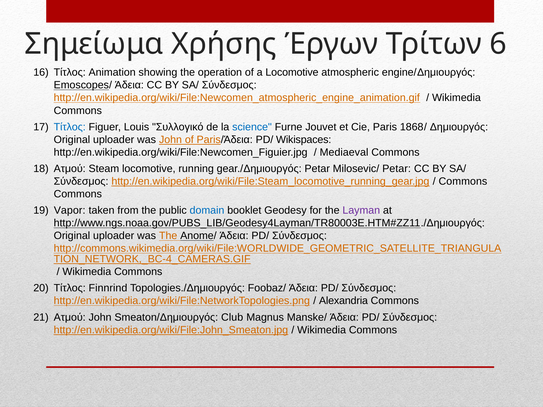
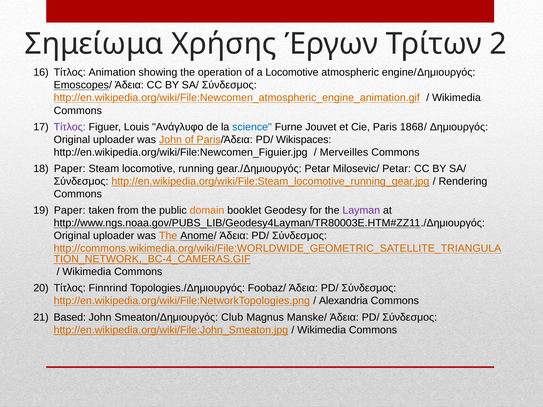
6: 6 -> 2
Τίτλος at (70, 127) colour: blue -> purple
Συλλογικό: Συλλογικό -> Ανάγλυφο
Mediaeval: Mediaeval -> Merveilles
Ατμού at (70, 169): Ατμού -> Paper
Commons at (463, 181): Commons -> Rendering
Vapor at (70, 211): Vapor -> Paper
domain colour: blue -> orange
Ατμού at (70, 317): Ατμού -> Based
